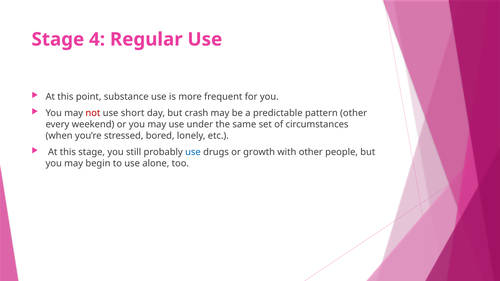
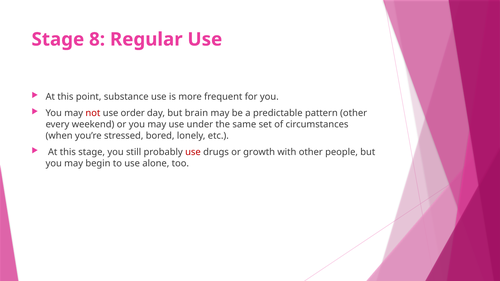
4: 4 -> 8
short: short -> order
crash: crash -> brain
use at (193, 152) colour: blue -> red
